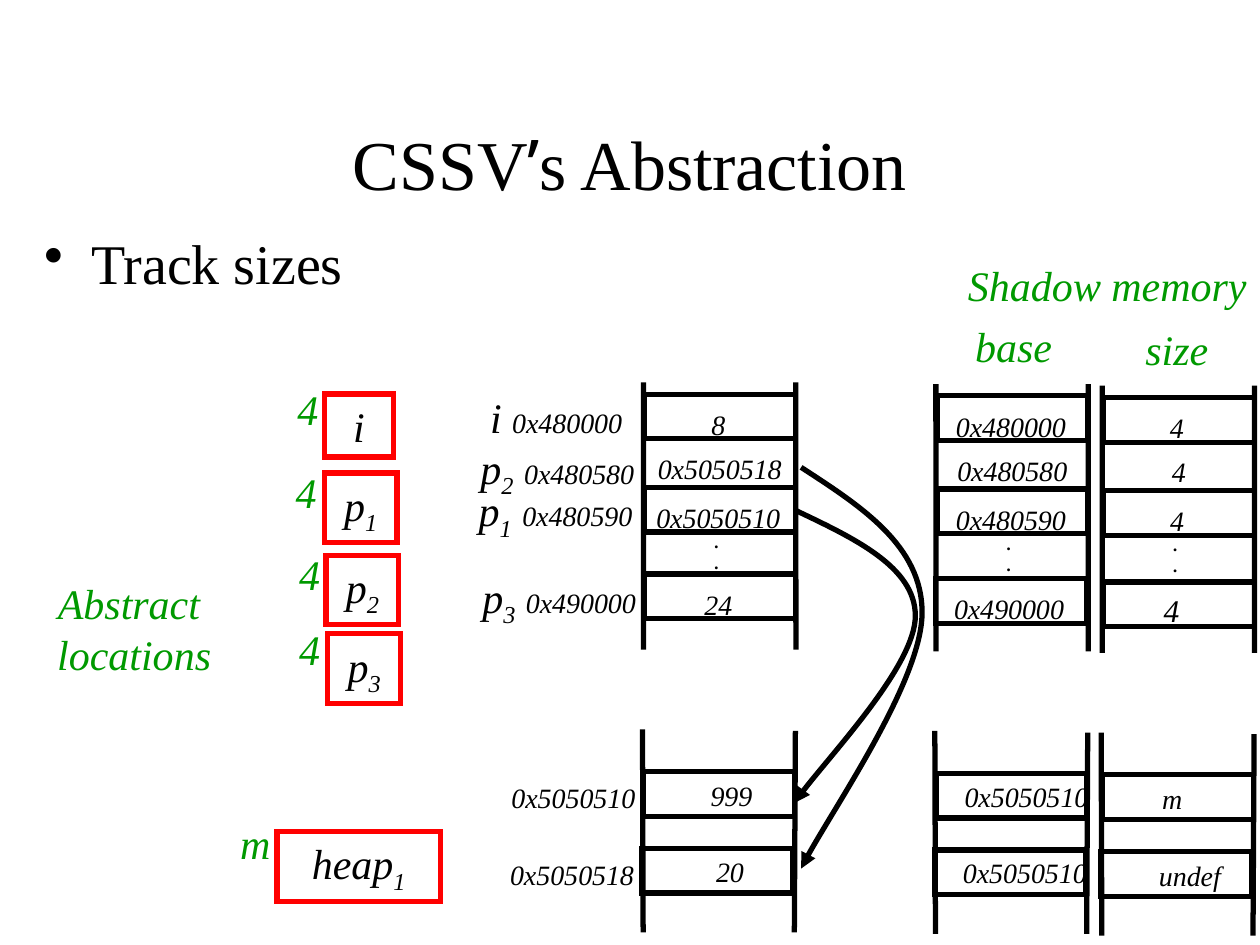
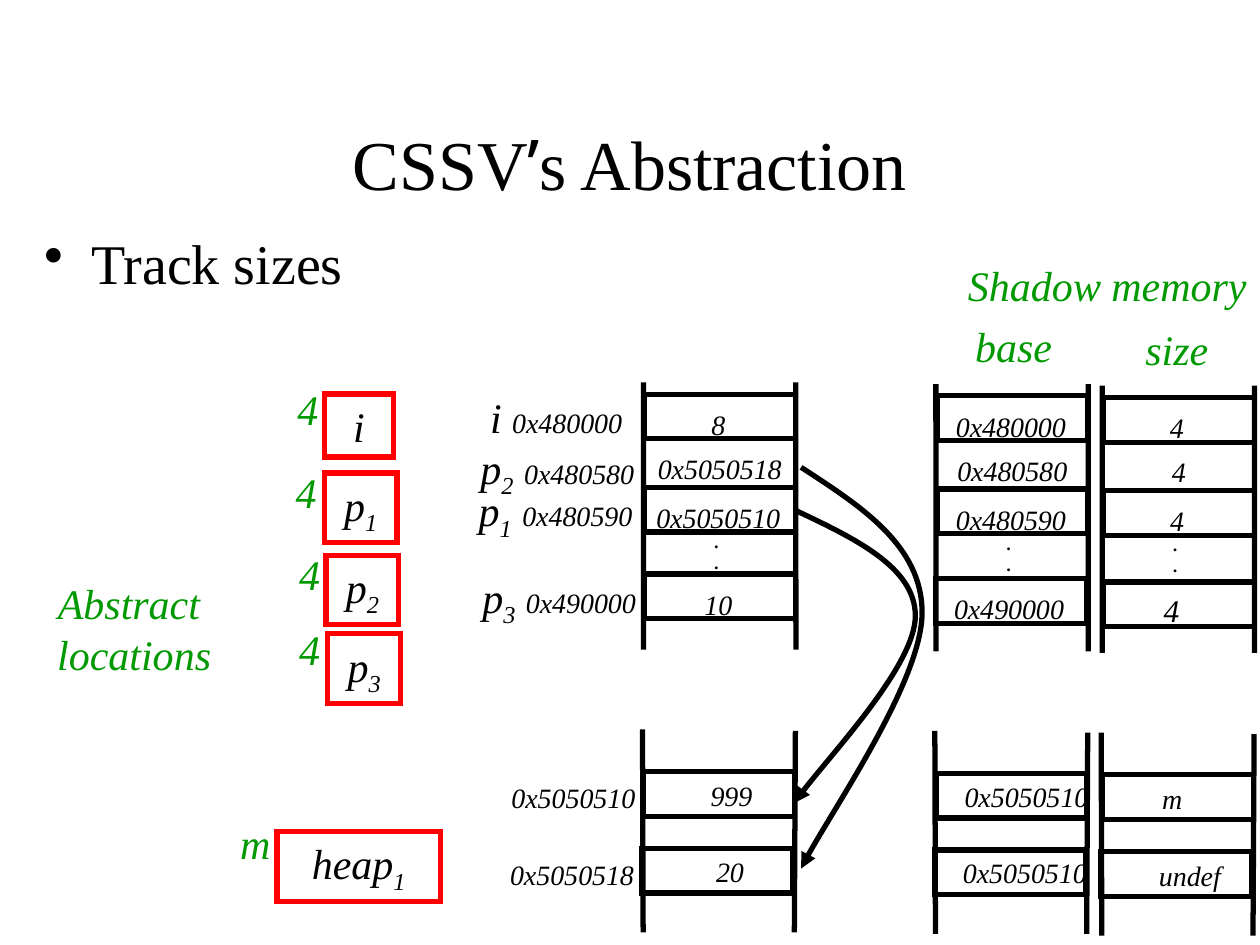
24: 24 -> 10
